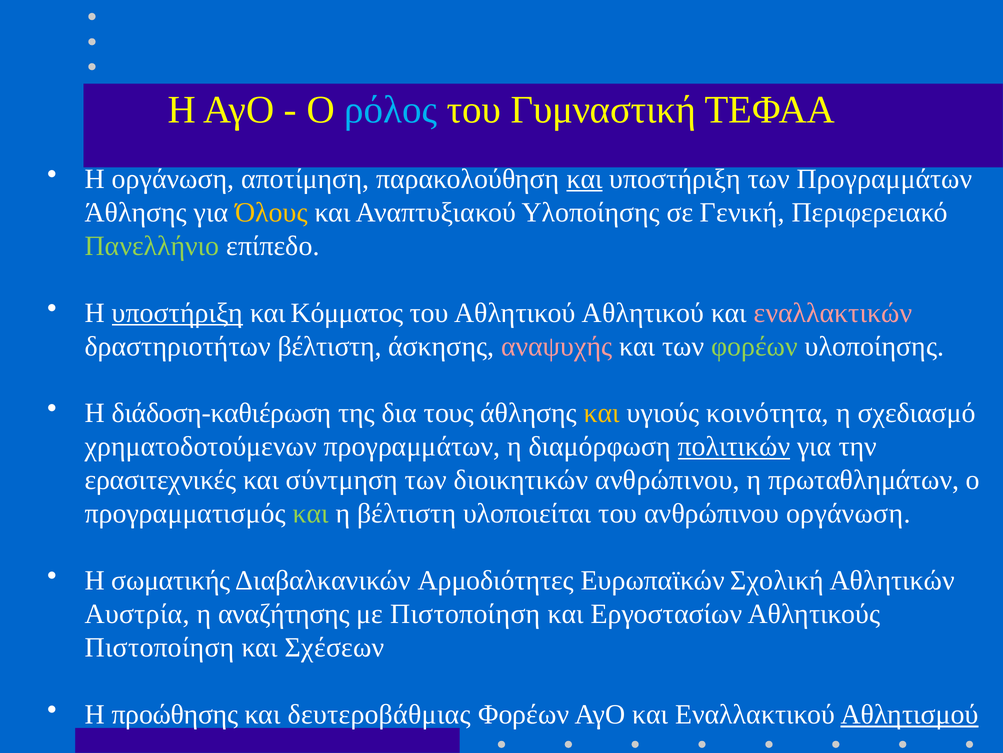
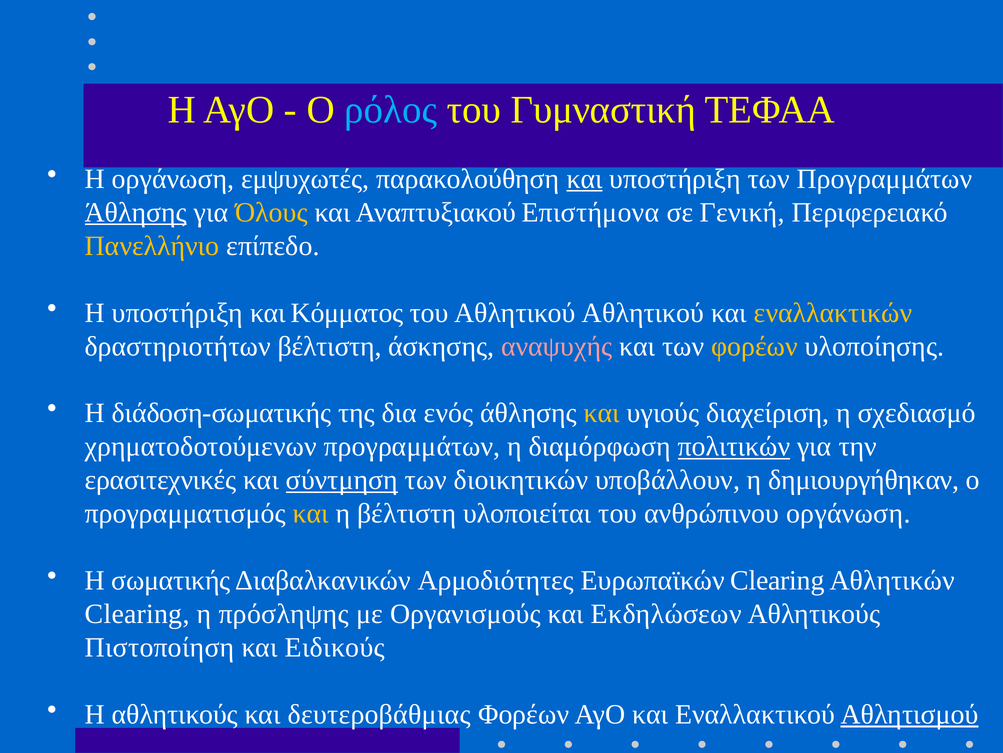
αποτίμηση: αποτίμηση -> εμψυχωτές
Άθλησης at (136, 212) underline: none -> present
Αναπτυξιακού Υλοποίησης: Υλοποίησης -> Επιστήμονα
Πανελλήνιο colour: light green -> yellow
υποστήριξη at (177, 313) underline: present -> none
εναλλακτικών colour: pink -> yellow
φορέων at (755, 346) colour: light green -> yellow
διάδοση-καθιέρωση: διάδοση-καθιέρωση -> διάδοση-σωματικής
τους: τους -> ενός
κοινότητα: κοινότητα -> διαχείριση
σύντμηση underline: none -> present
διοικητικών ανθρώπινου: ανθρώπινου -> υποβάλλουν
πρωταθλημάτων: πρωταθλημάτων -> δημιουργήθηκαν
και at (311, 513) colour: light green -> yellow
Ευρωπαϊκών Σχολική: Σχολική -> Clearing
Αυστρία at (137, 614): Αυστρία -> Clearing
αναζήτησης: αναζήτησης -> πρόσληψης
με Πιστοποίηση: Πιστοποίηση -> Οργανισμούς
Εργοστασίων: Εργοστασίων -> Εκδηλώσεων
Σχέσεων: Σχέσεων -> Ειδικούς
Η προώθησης: προώθησης -> αθλητικούς
